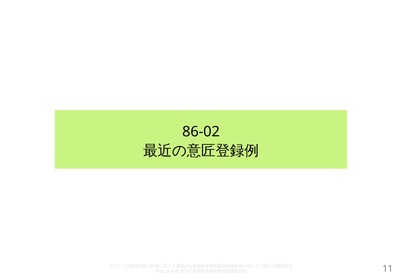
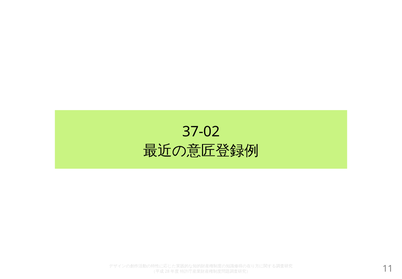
86-02: 86-02 -> 37-02
